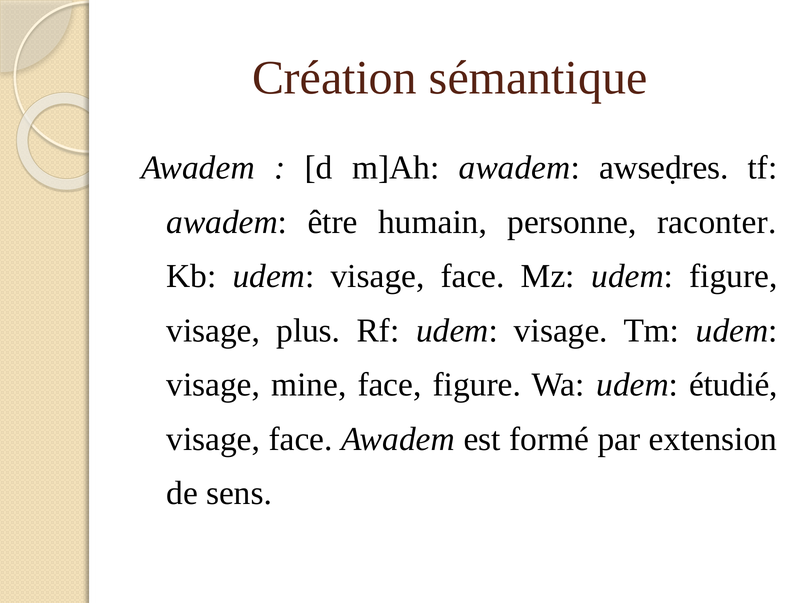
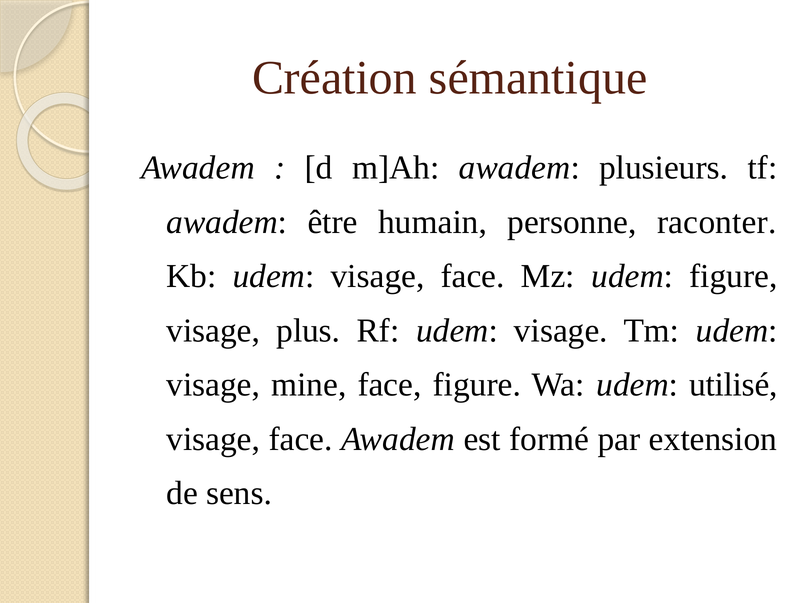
awseḍres: awseḍres -> plusieurs
étudié: étudié -> utilisé
